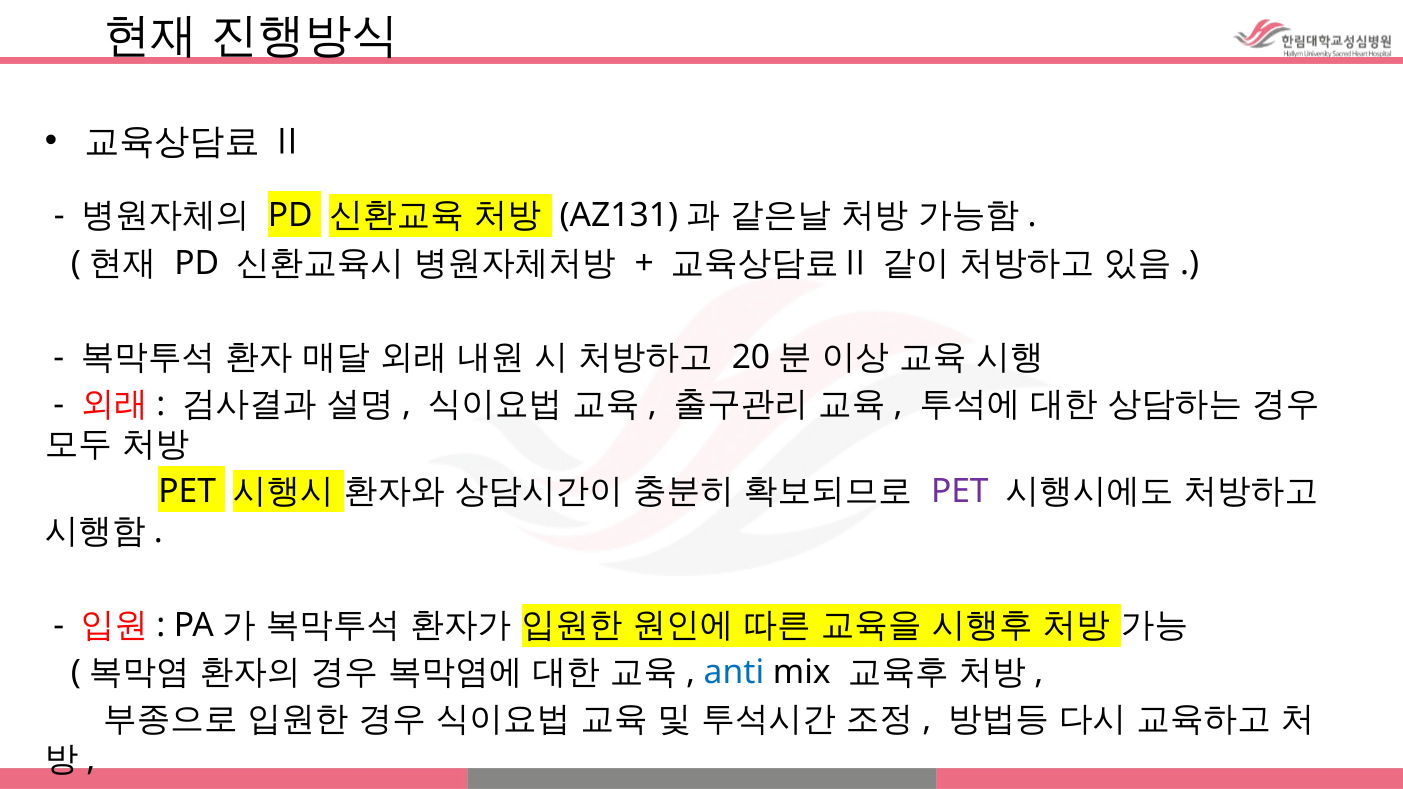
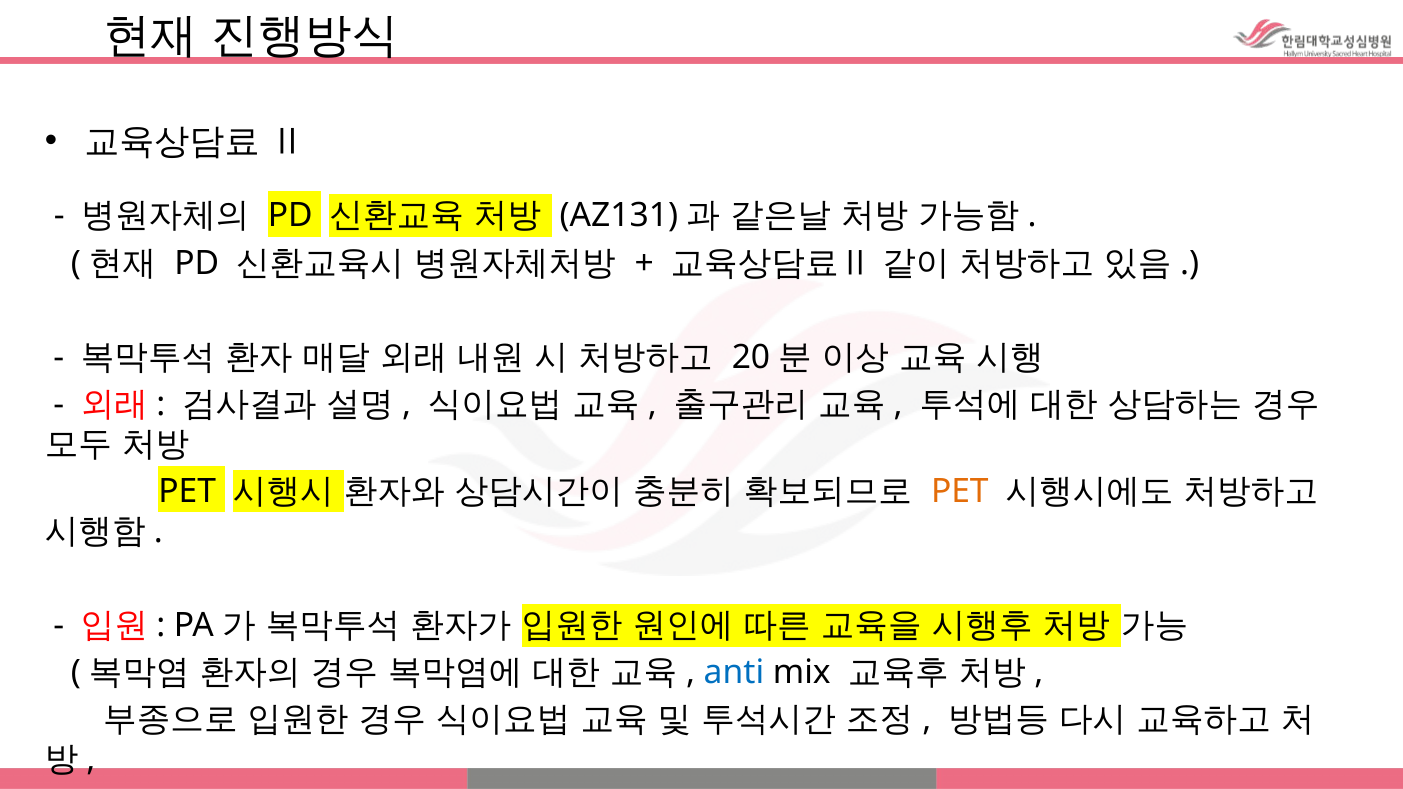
PET at (960, 491) colour: purple -> orange
